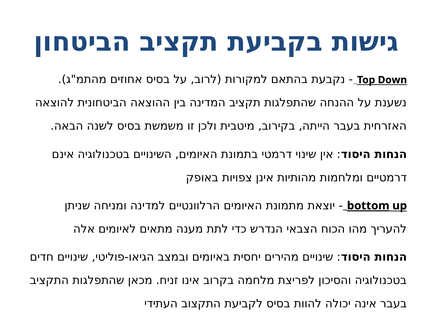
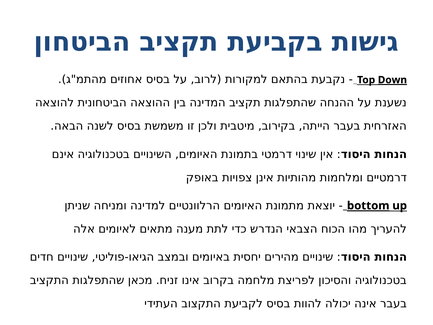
Down underline: none -> present
